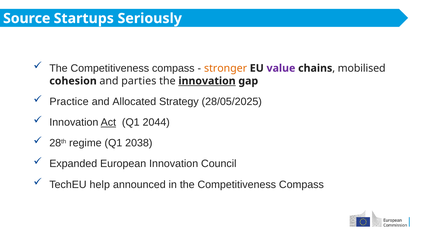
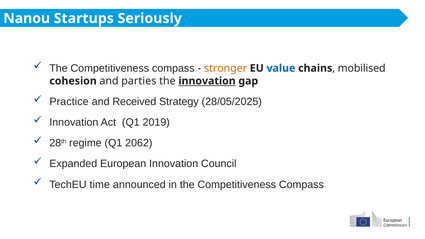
Source: Source -> Nanou
value colour: purple -> blue
Allocated: Allocated -> Received
Act underline: present -> none
2044: 2044 -> 2019
2038: 2038 -> 2062
help: help -> time
